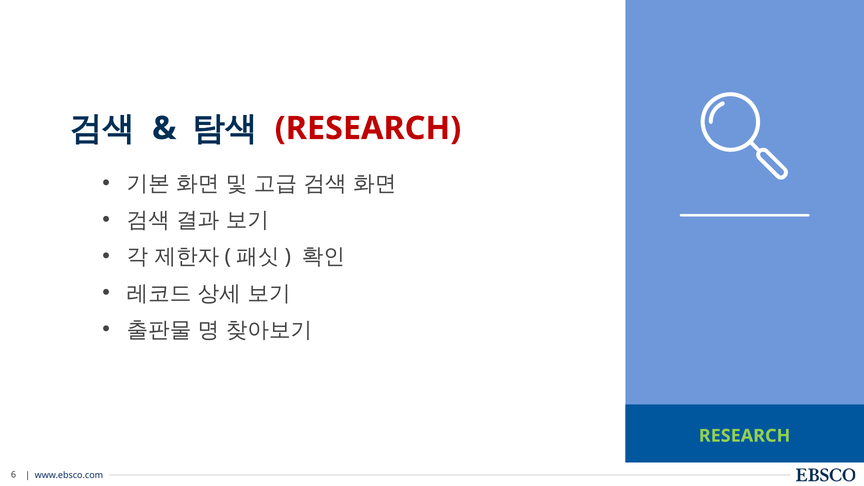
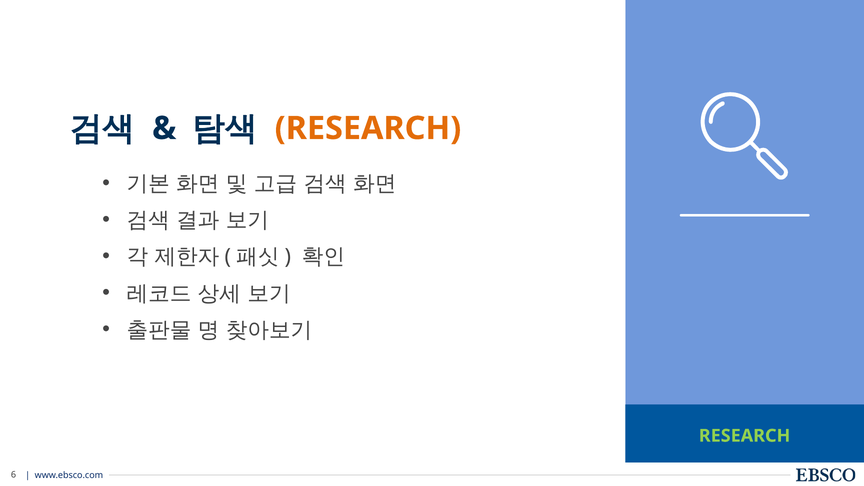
RESEARCH at (368, 128) colour: red -> orange
